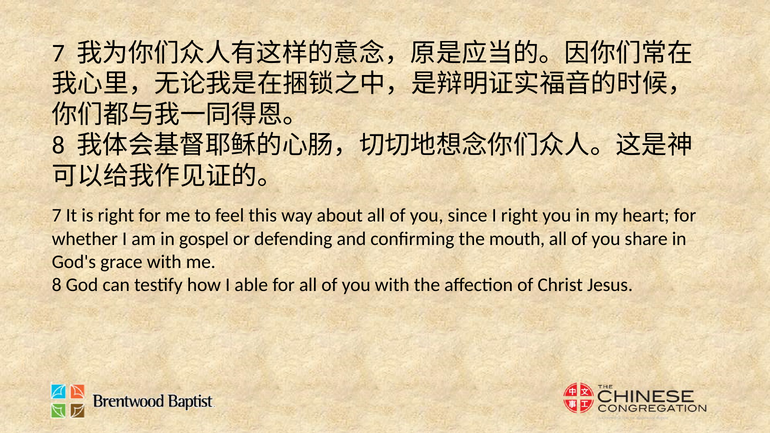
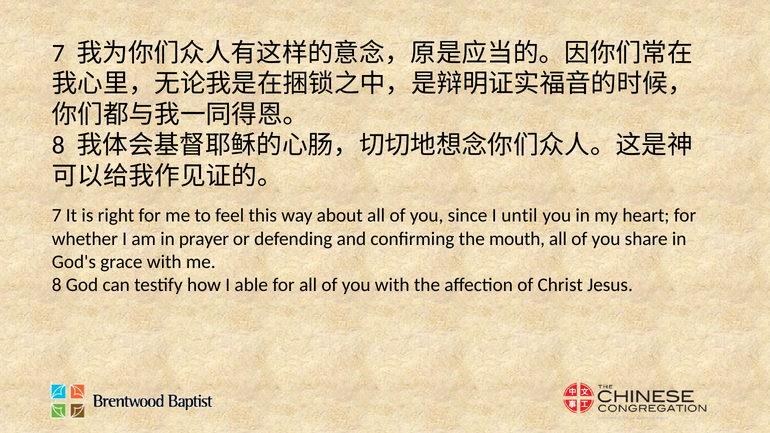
I right: right -> until
gospel: gospel -> prayer
